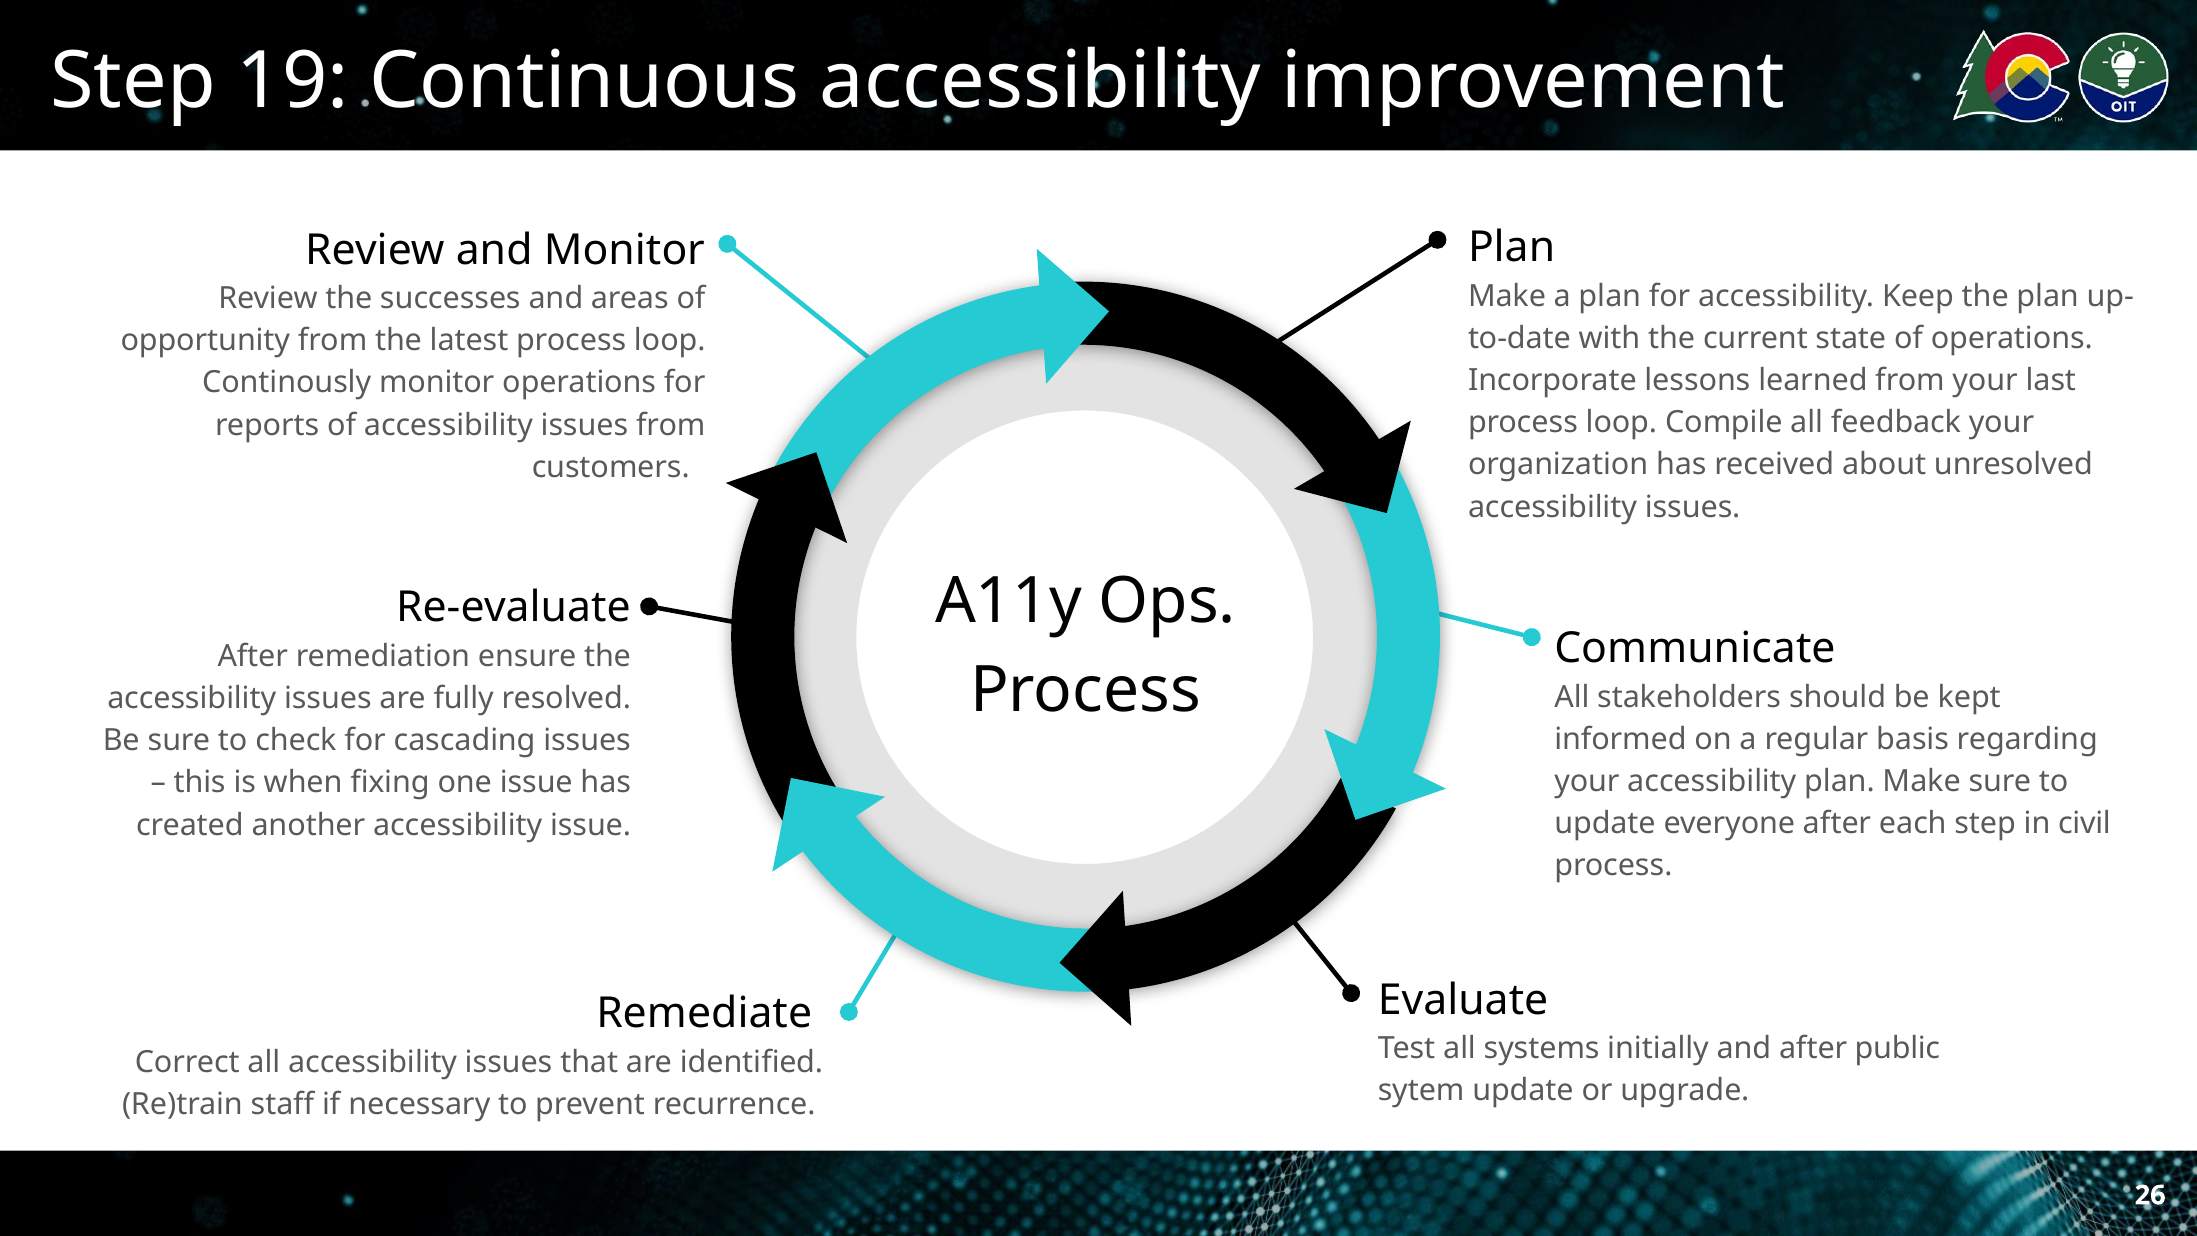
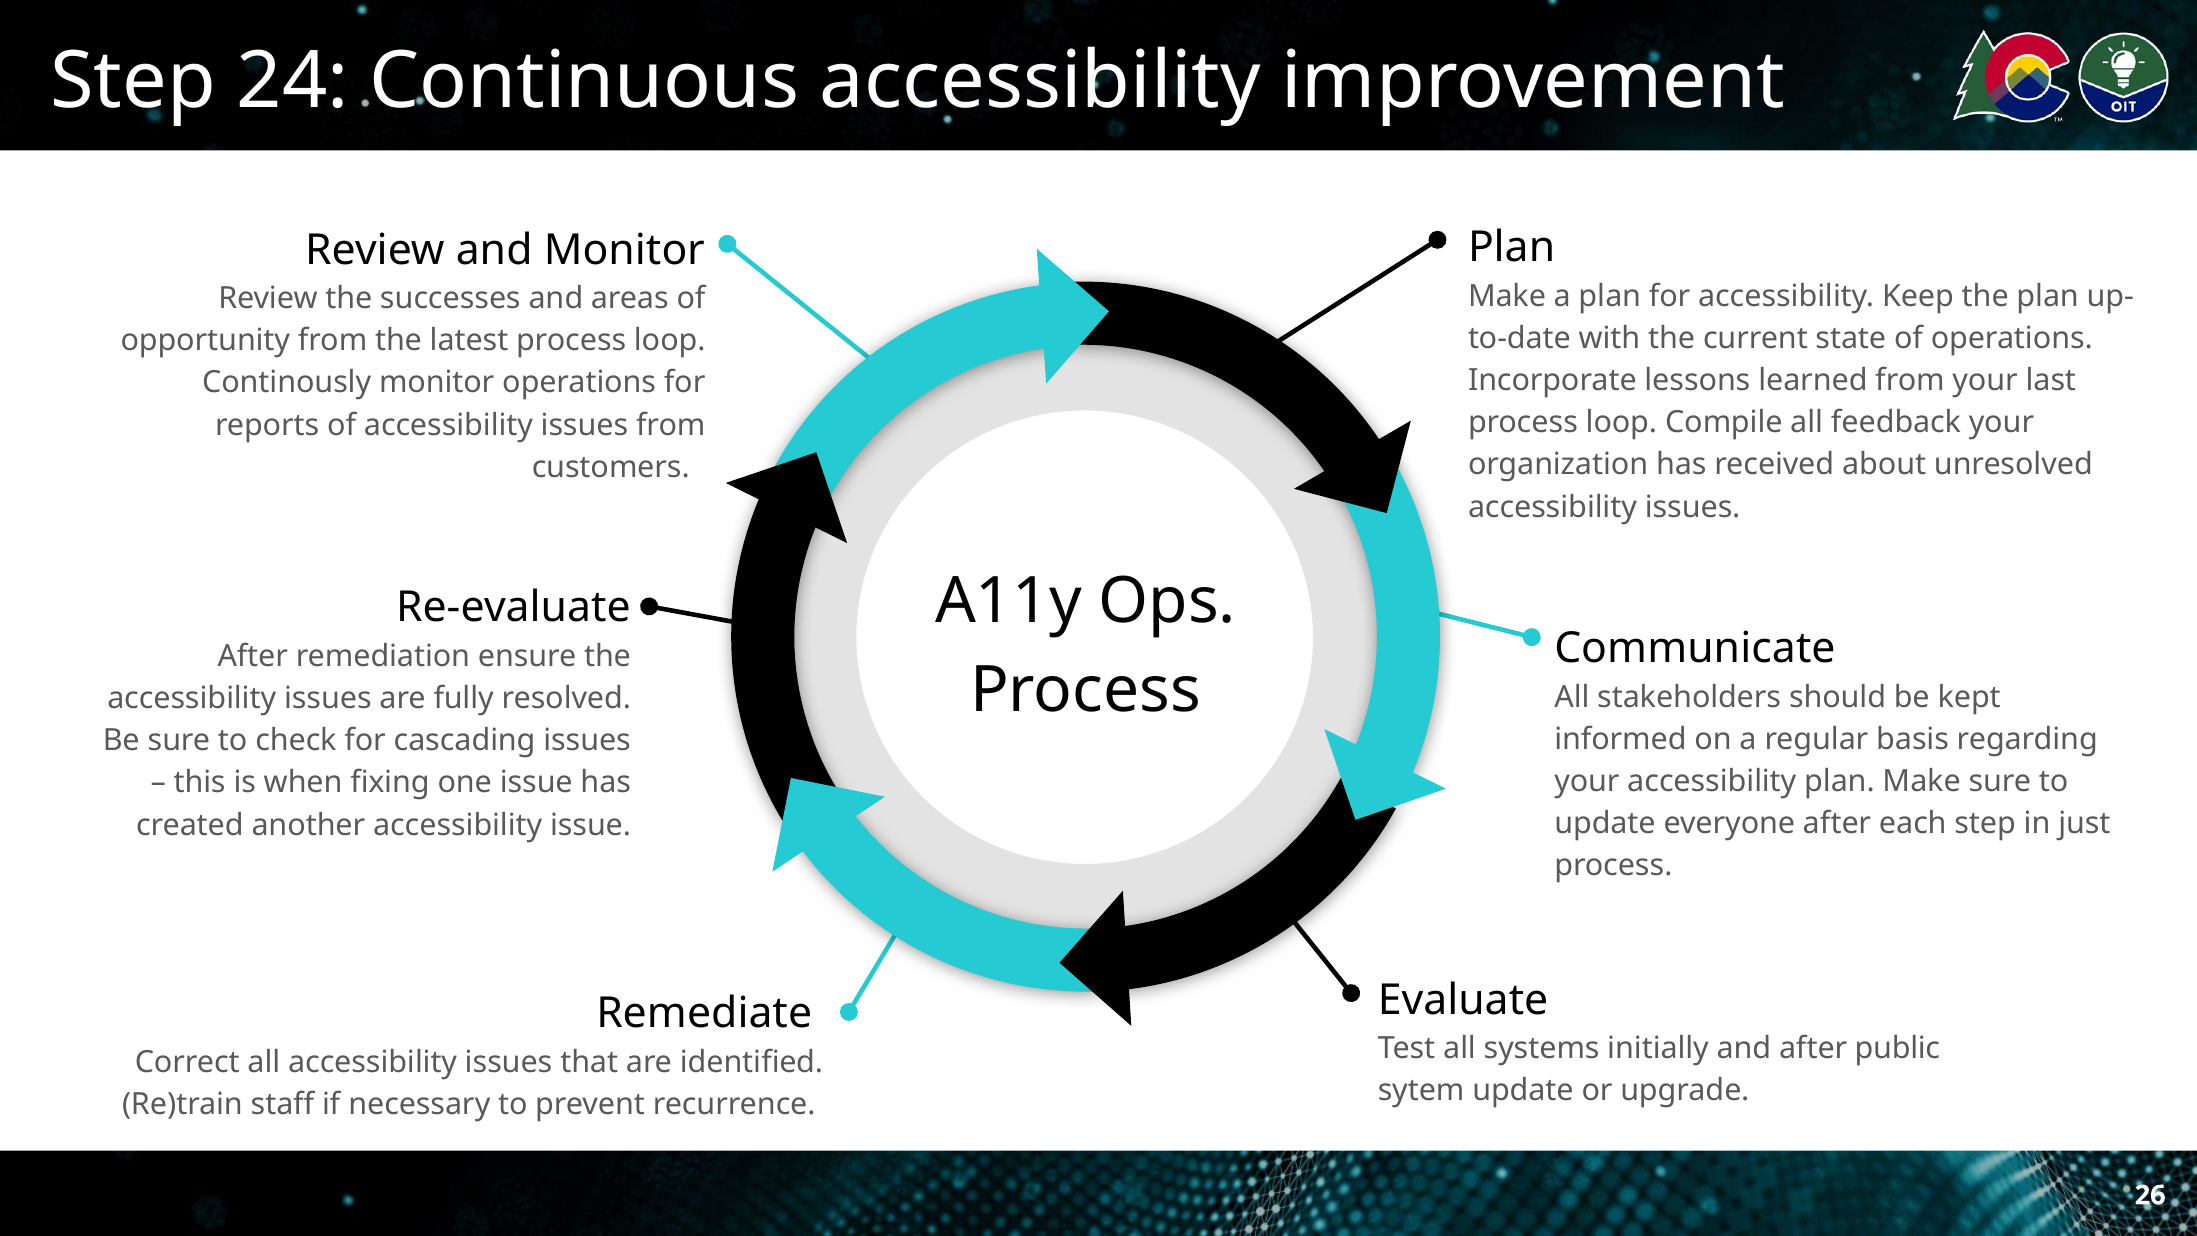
19: 19 -> 24
civil: civil -> just
